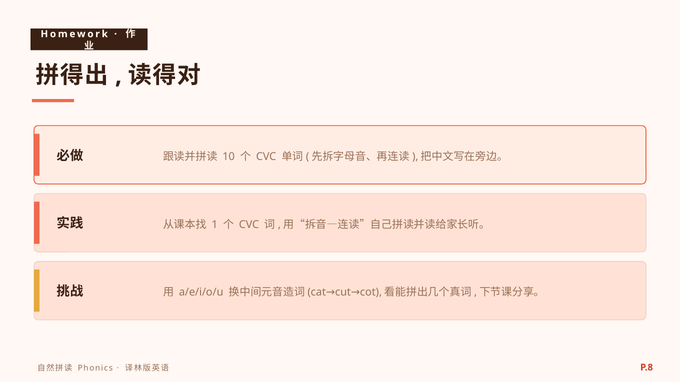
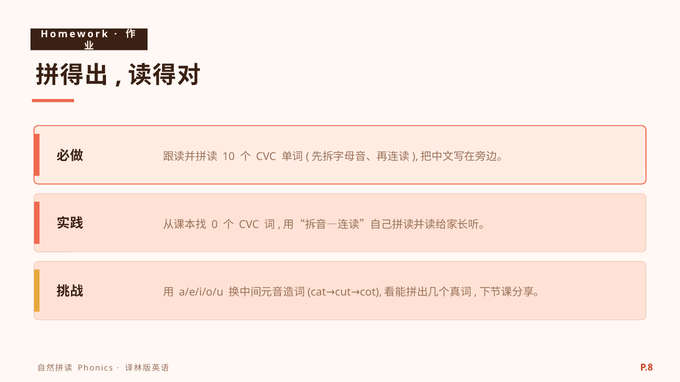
1: 1 -> 0
